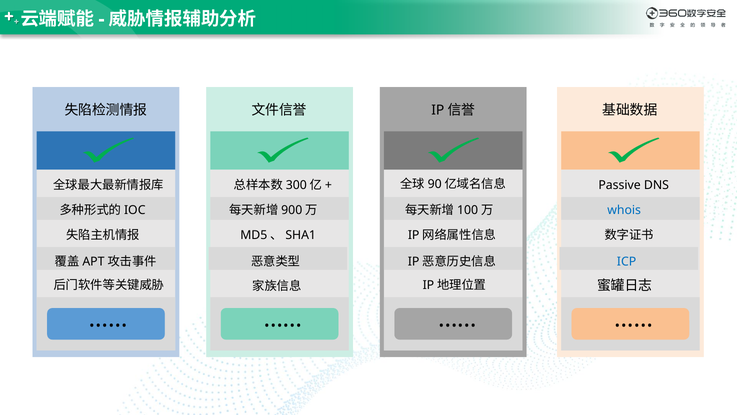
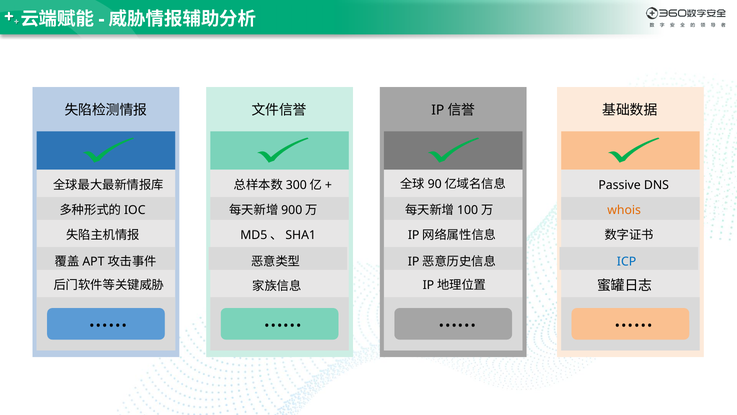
whois colour: blue -> orange
